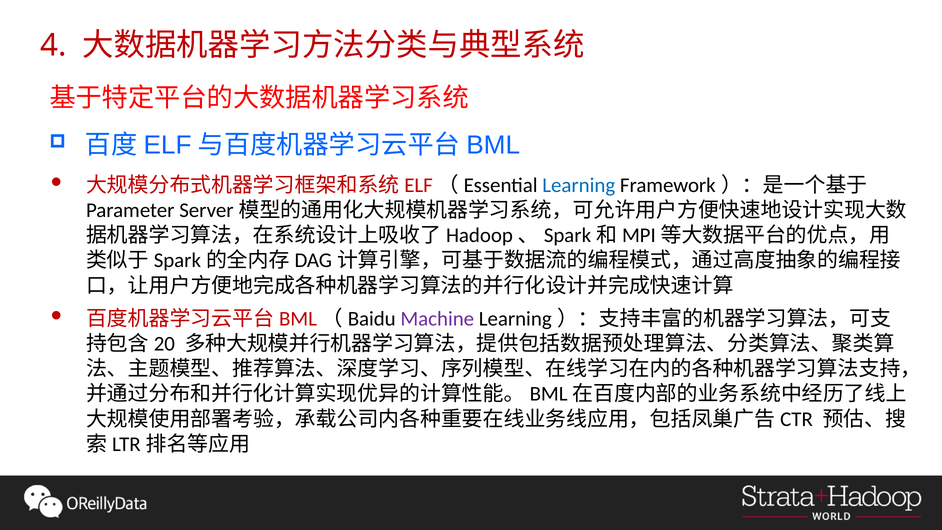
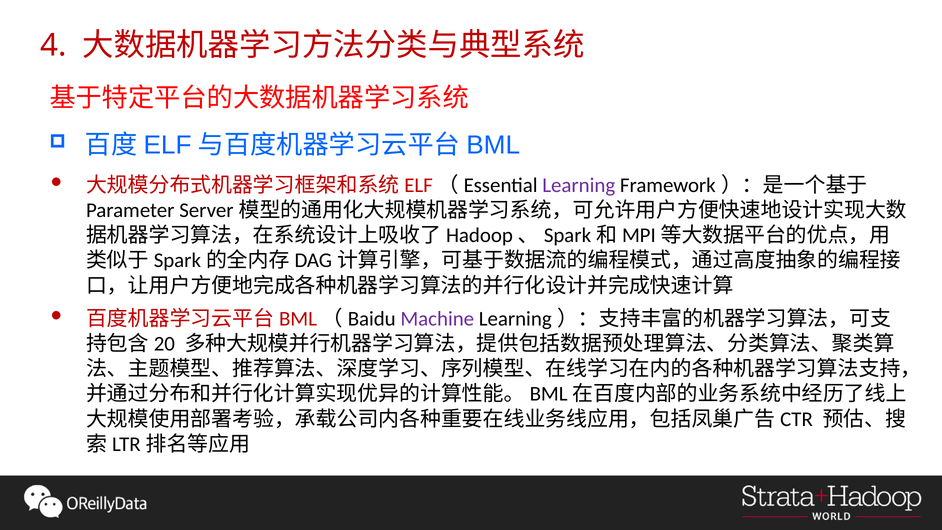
Learning at (579, 185) colour: blue -> purple
